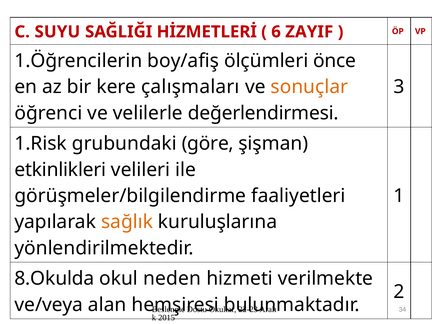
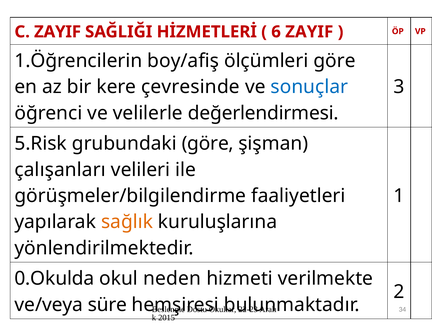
C SUYU: SUYU -> ZAYIF
ölçümleri önce: önce -> göre
çalışmaları: çalışmaları -> çevresinde
sonuçlar colour: orange -> blue
1.Risk: 1.Risk -> 5.Risk
etkinlikleri: etkinlikleri -> çalışanları
8.Okulda: 8.Okulda -> 0.Okulda
alan: alan -> süre
